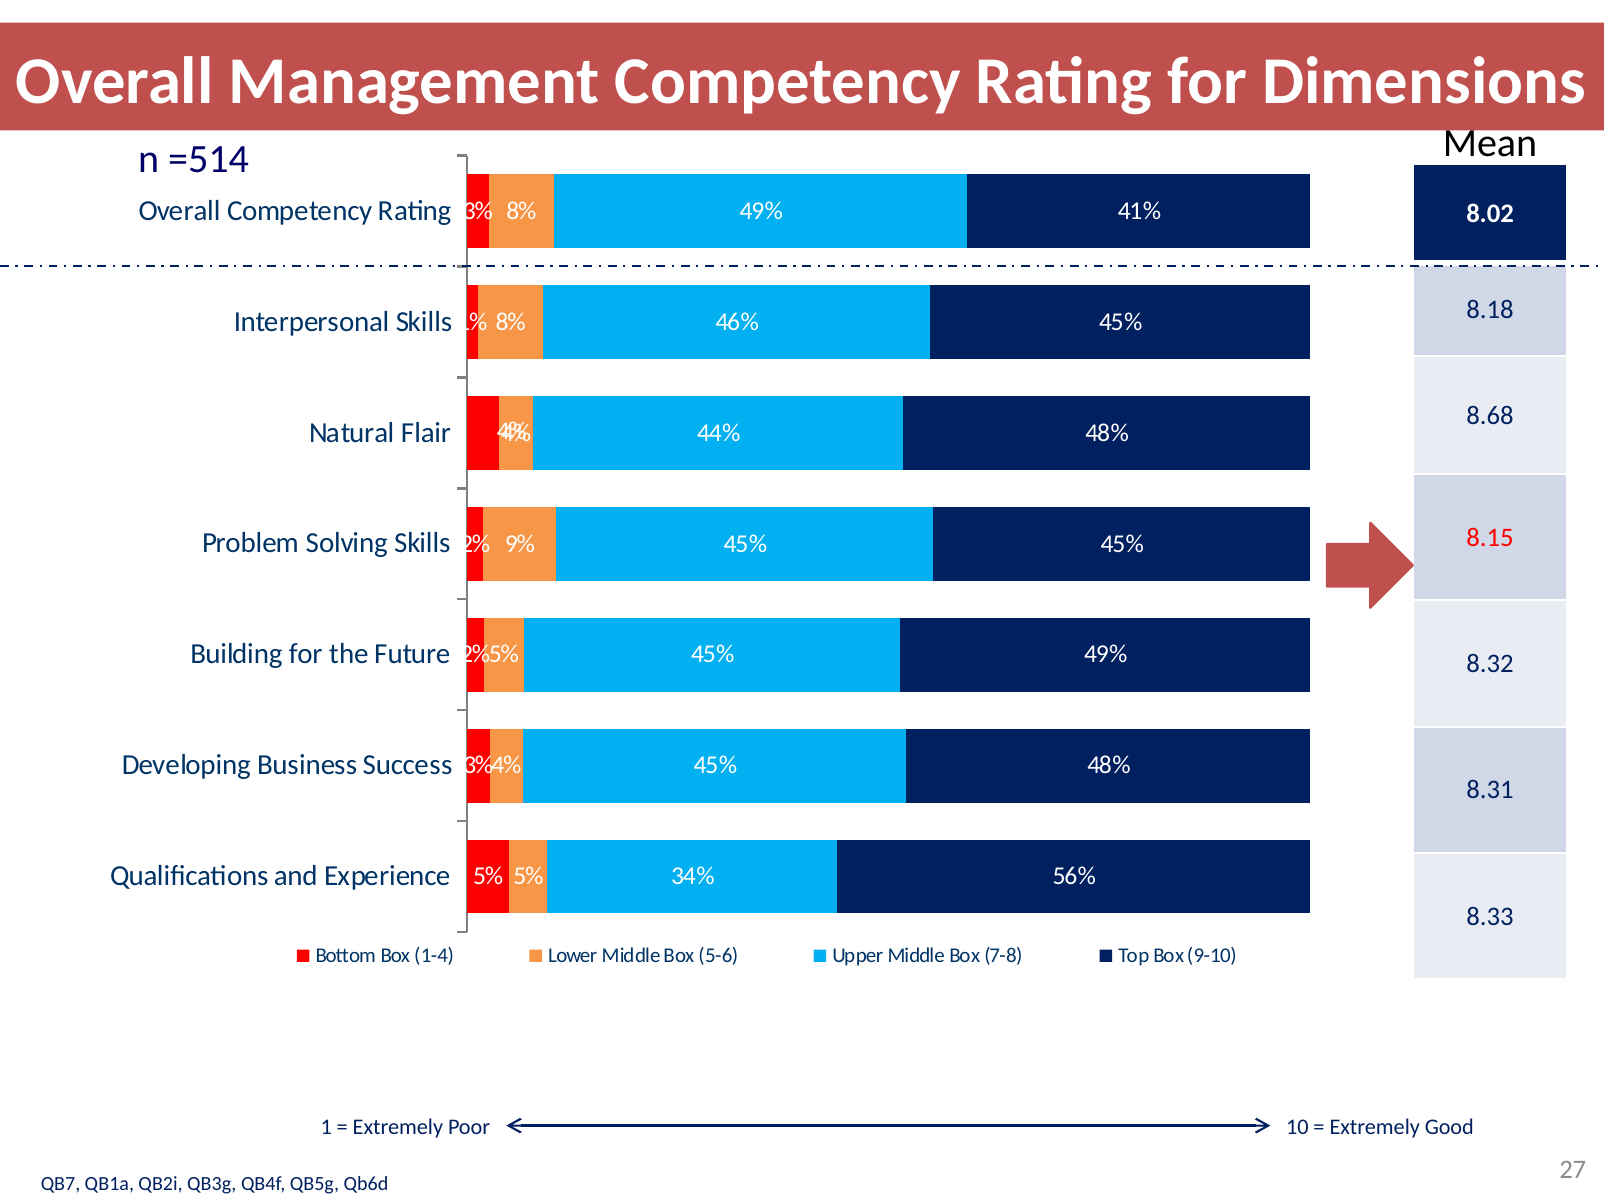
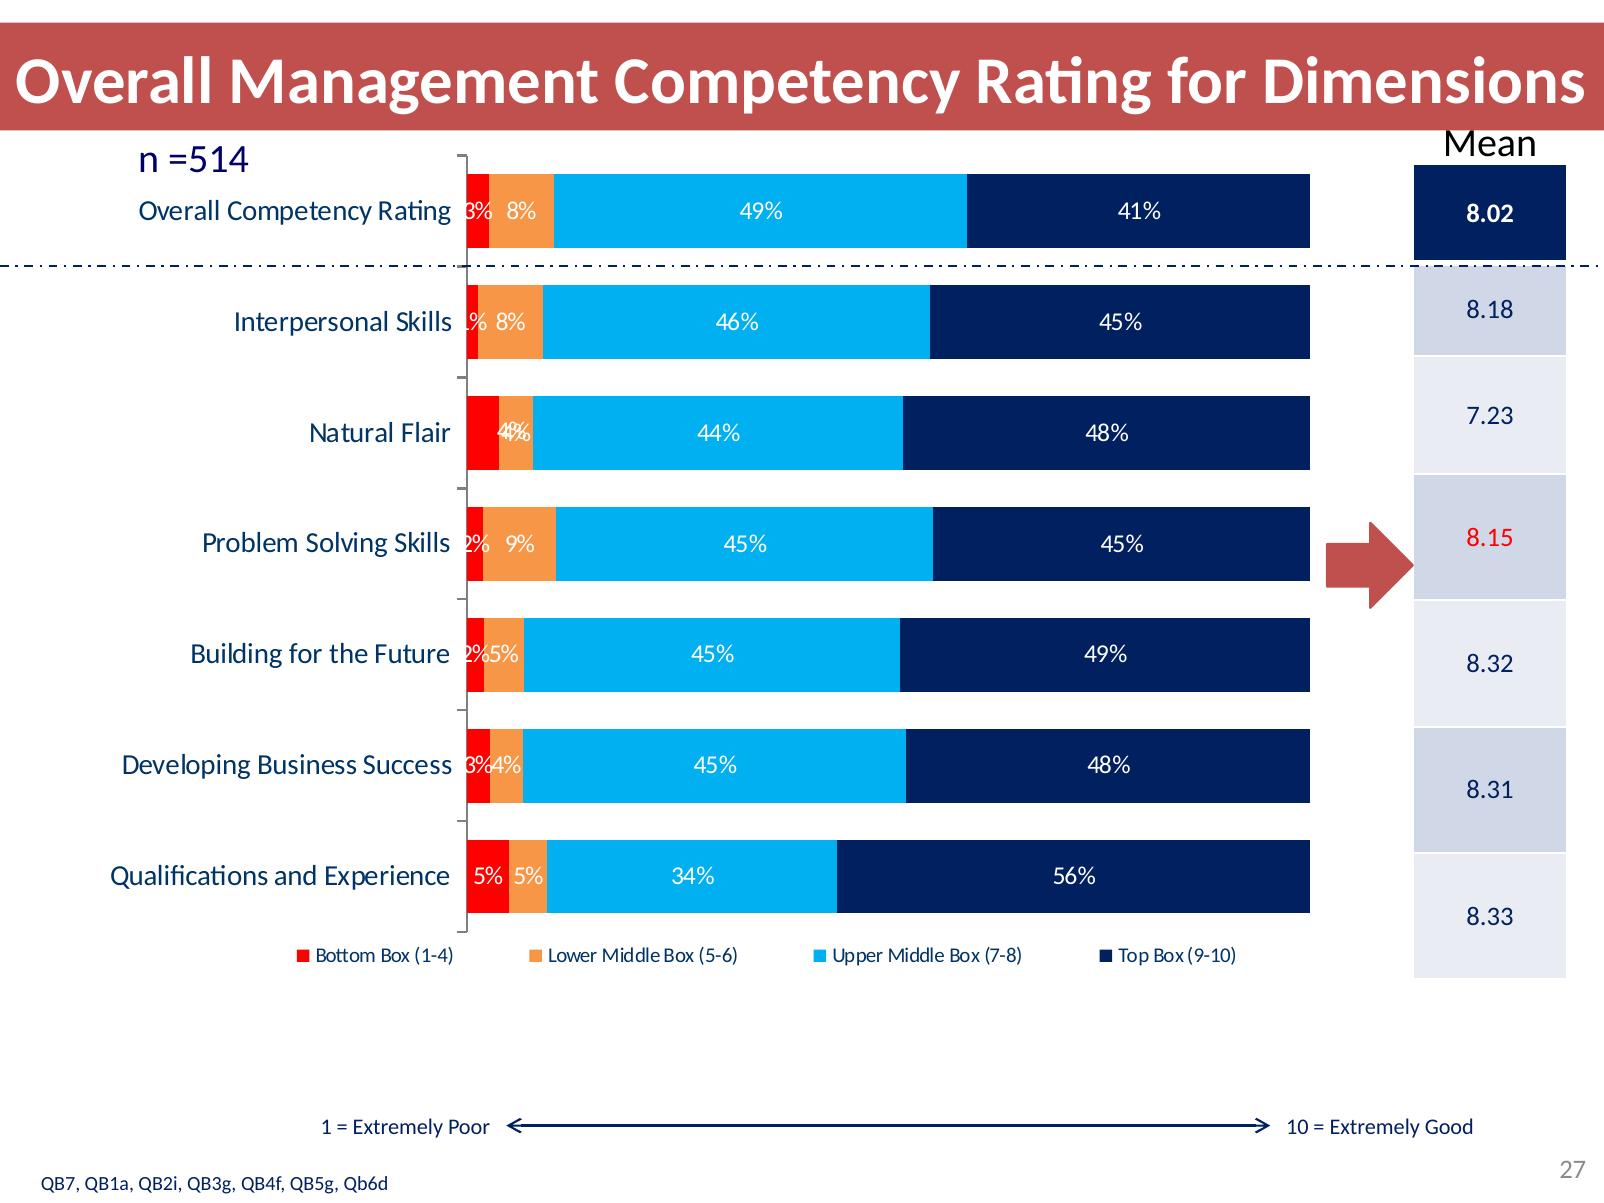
8.68: 8.68 -> 7.23
